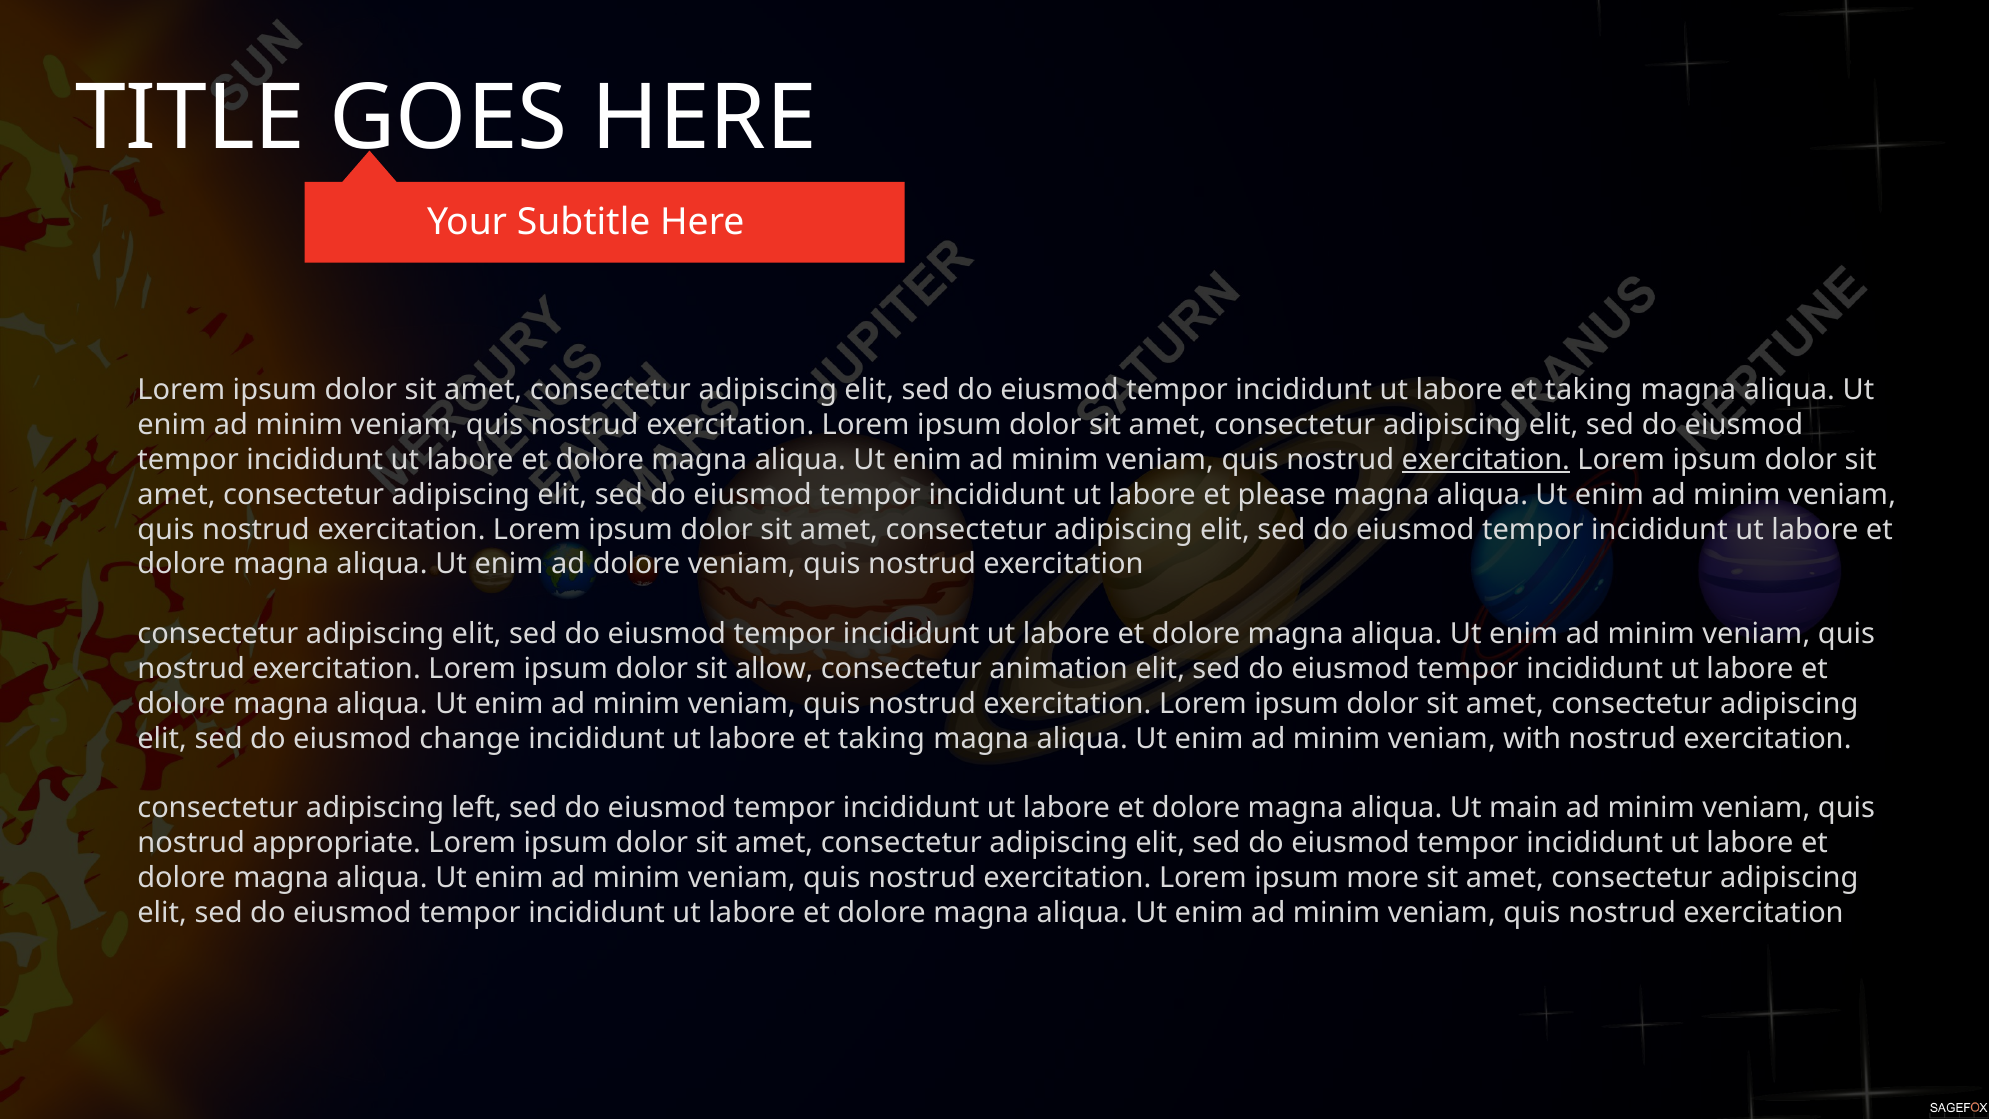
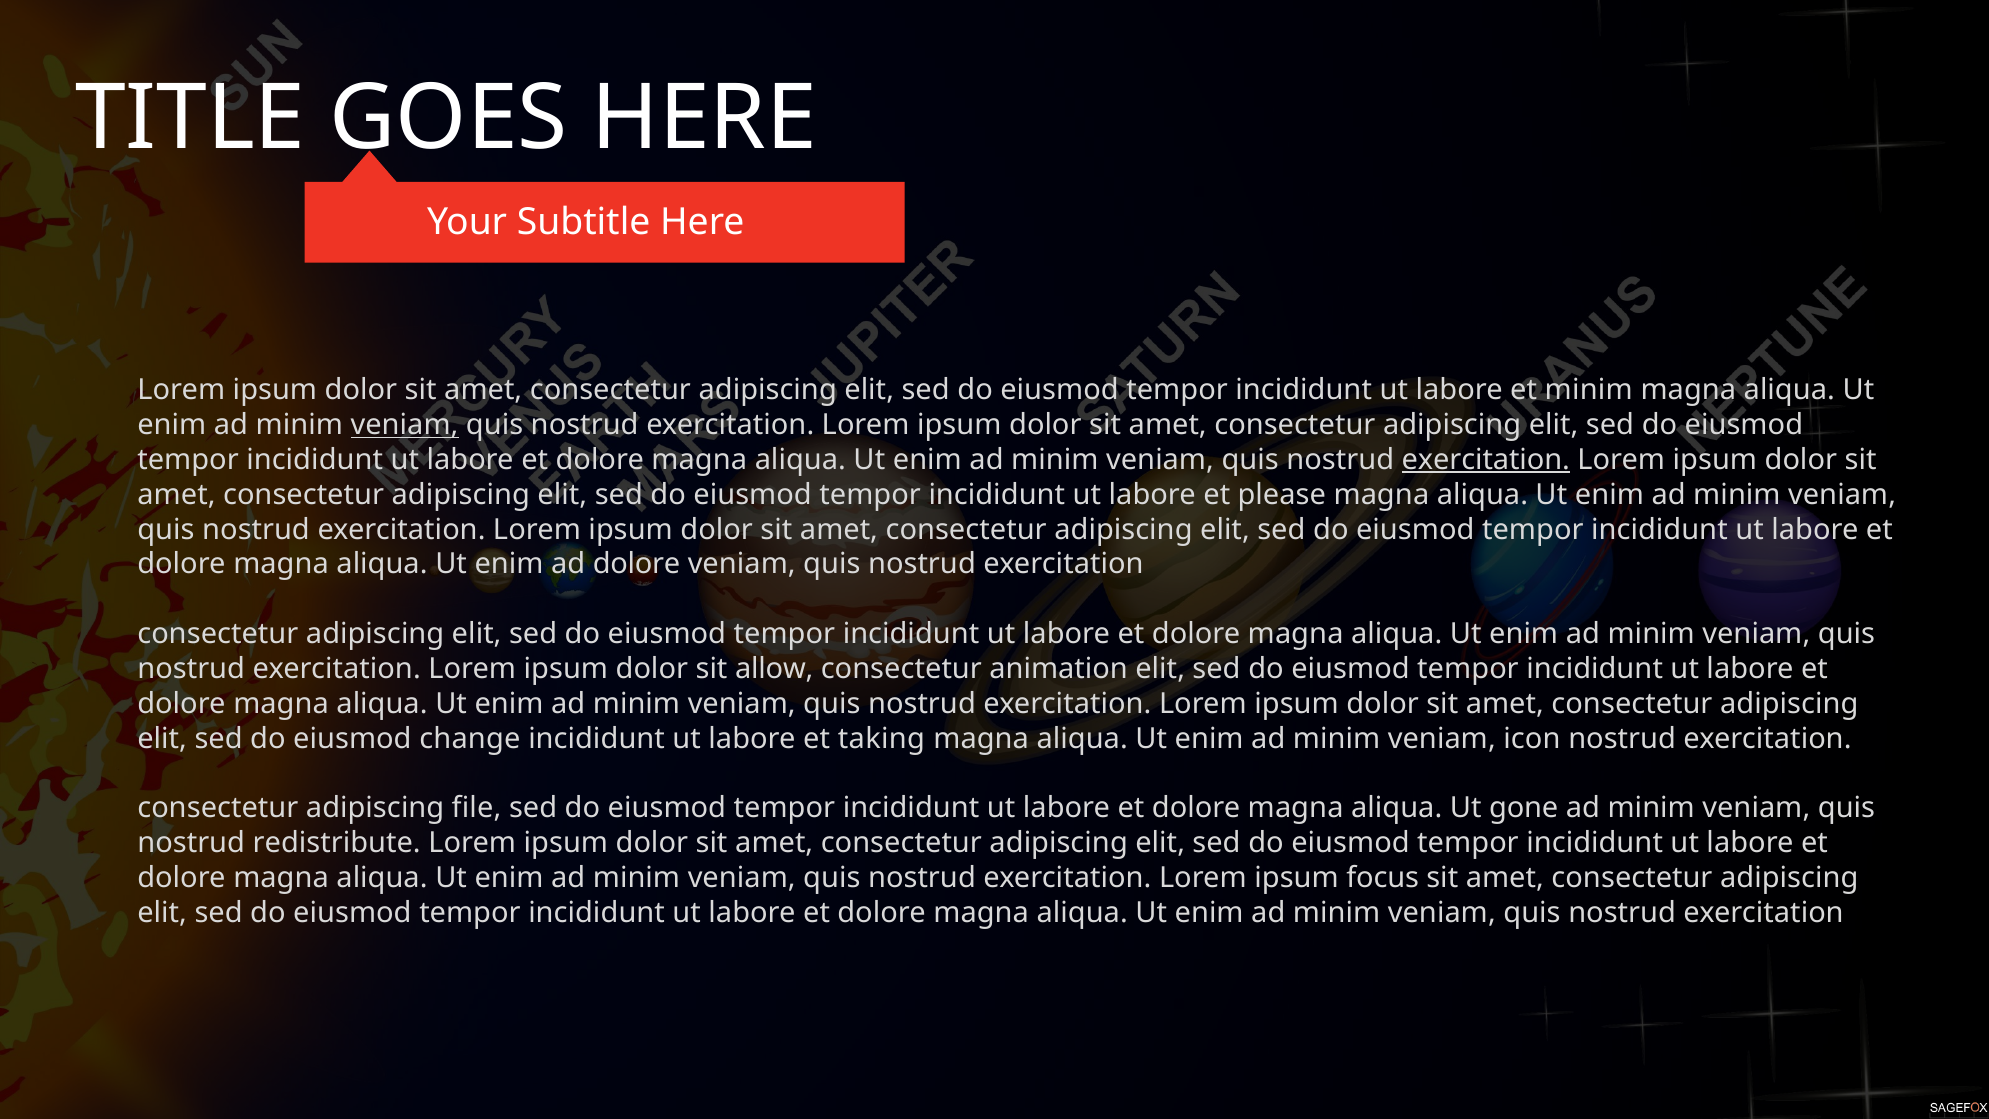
taking at (1589, 390): taking -> minim
veniam at (405, 425) underline: none -> present
with: with -> icon
left: left -> file
main: main -> gone
appropriate: appropriate -> redistribute
more: more -> focus
